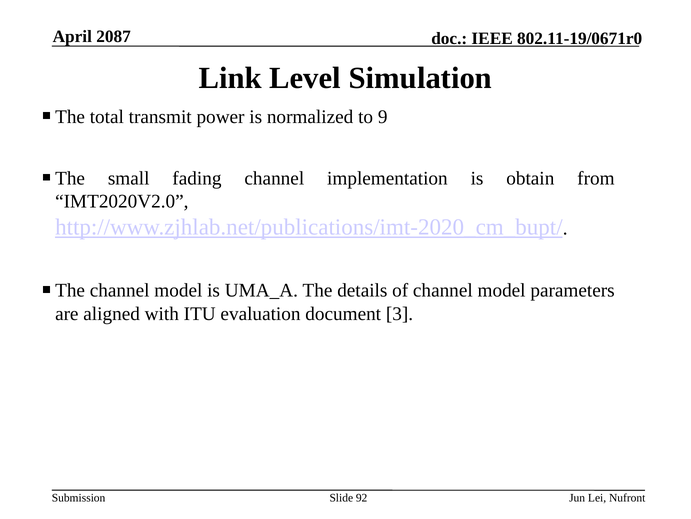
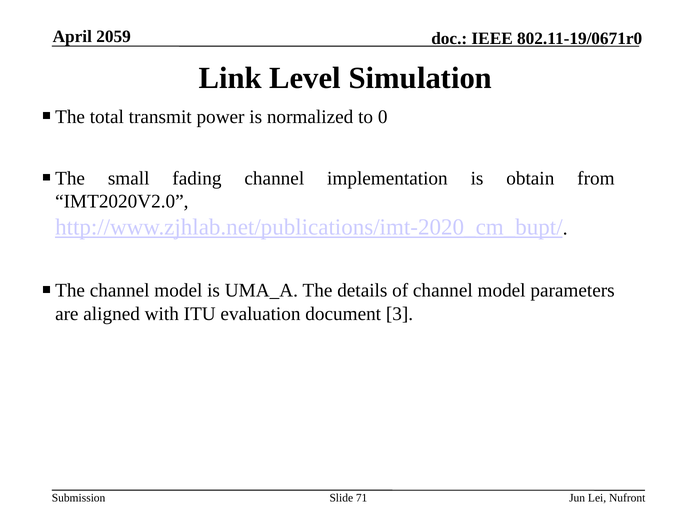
2087: 2087 -> 2059
9: 9 -> 0
92: 92 -> 71
